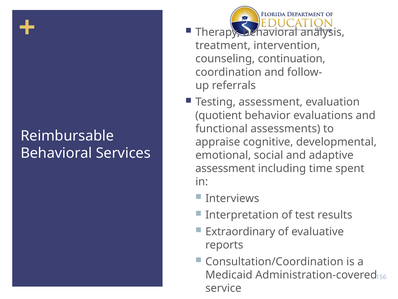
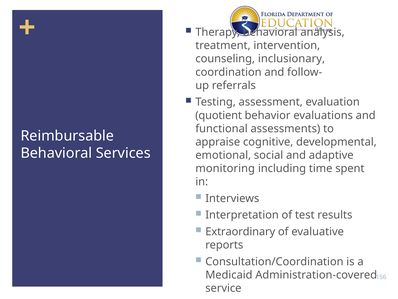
continuation: continuation -> inclusionary
assessment at (225, 168): assessment -> monitoring
